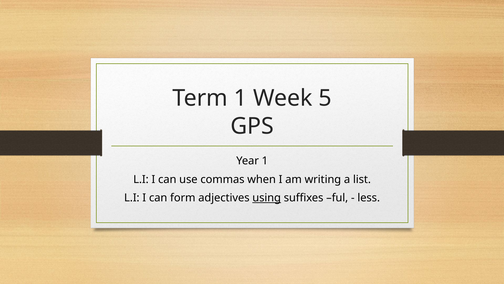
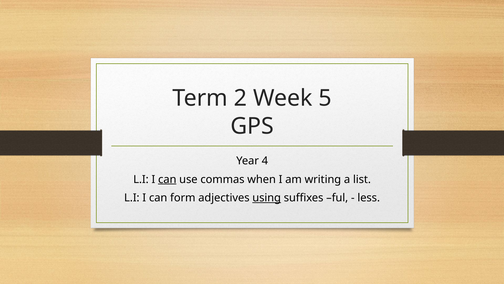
Term 1: 1 -> 2
Year 1: 1 -> 4
can at (167, 179) underline: none -> present
